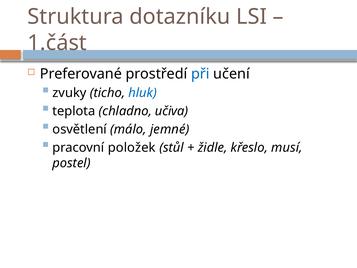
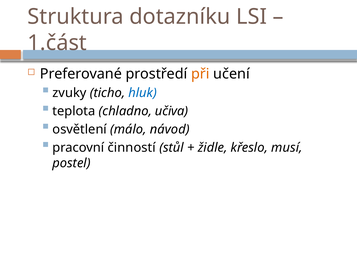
při colour: blue -> orange
jemné: jemné -> návod
položek: položek -> činností
